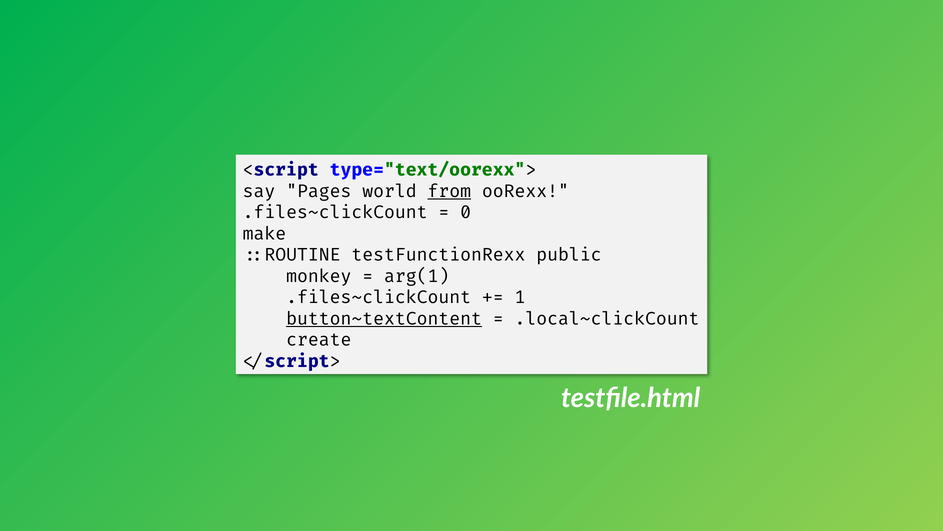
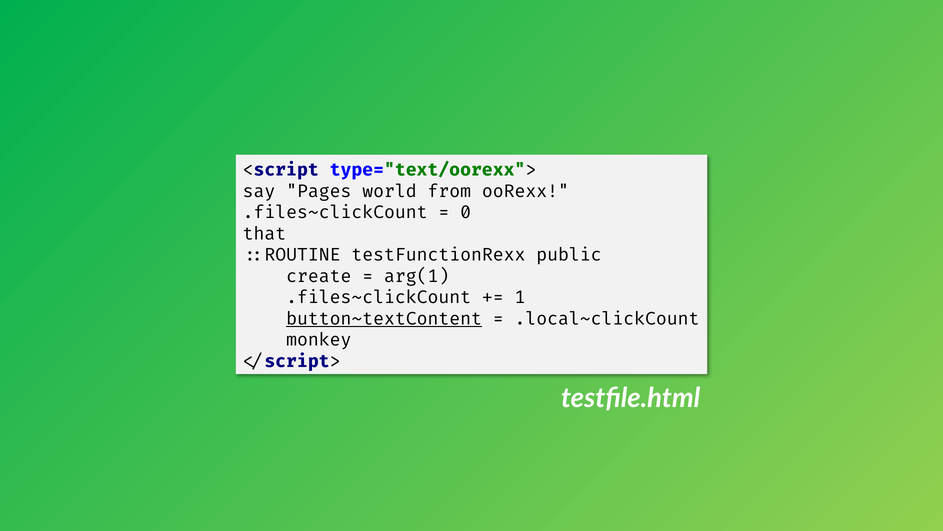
from underline: present -> none
make: make -> that
monkey: monkey -> create
create: create -> monkey
